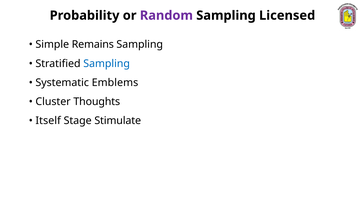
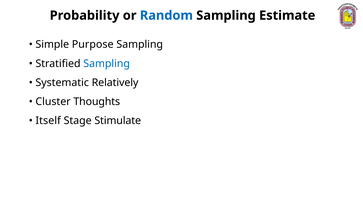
Random colour: purple -> blue
Licensed: Licensed -> Estimate
Remains: Remains -> Purpose
Emblems: Emblems -> Relatively
